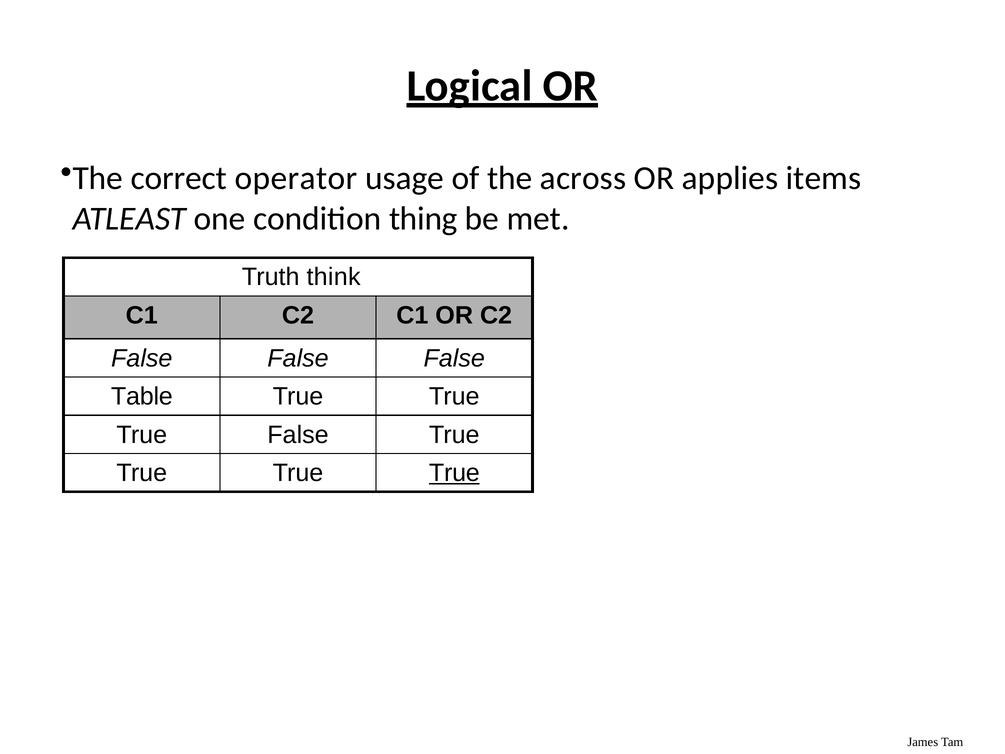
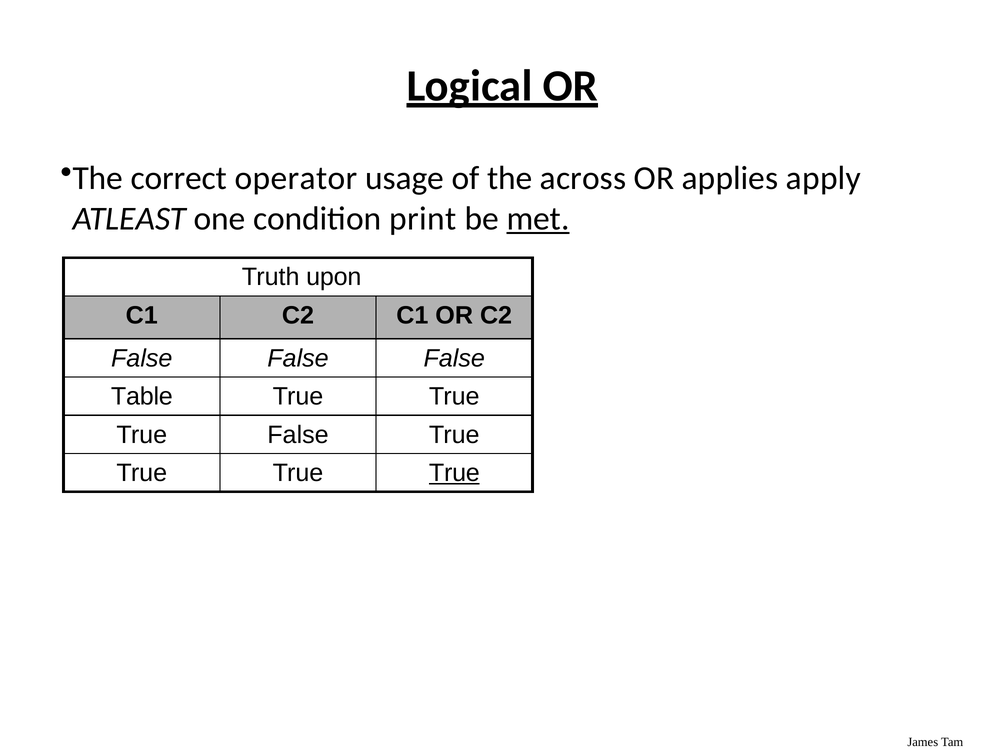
items: items -> apply
thing: thing -> print
met underline: none -> present
think: think -> upon
